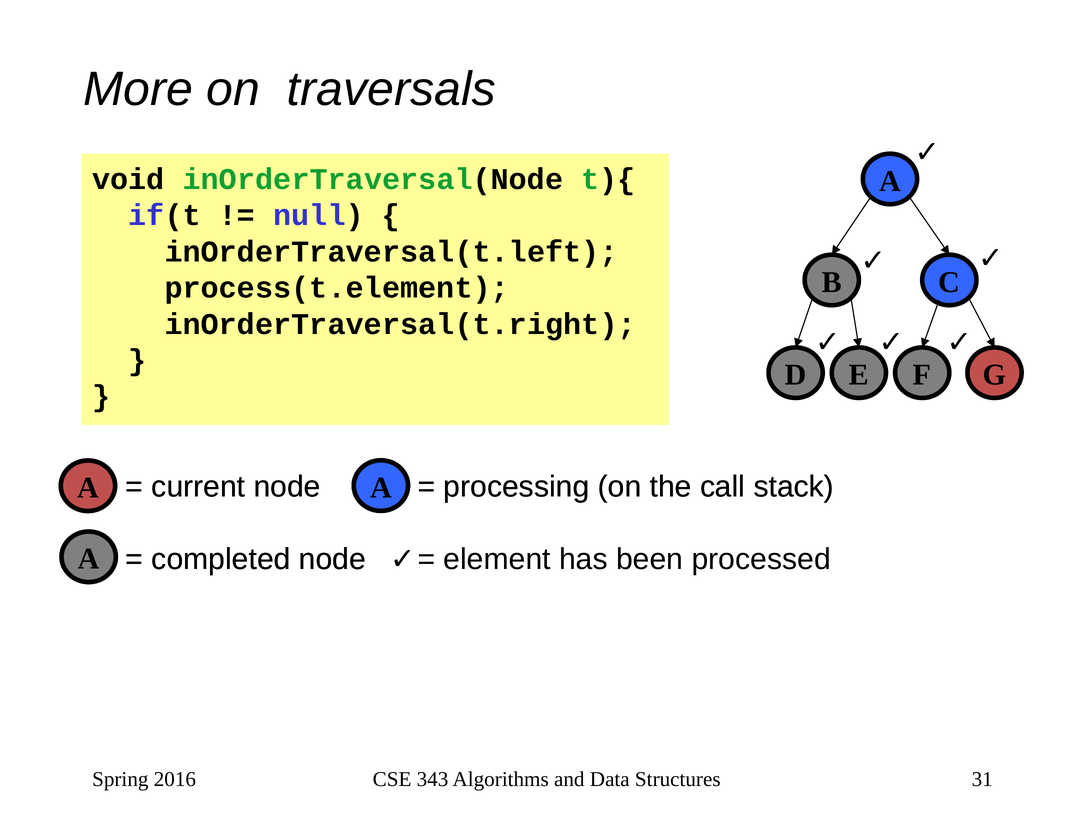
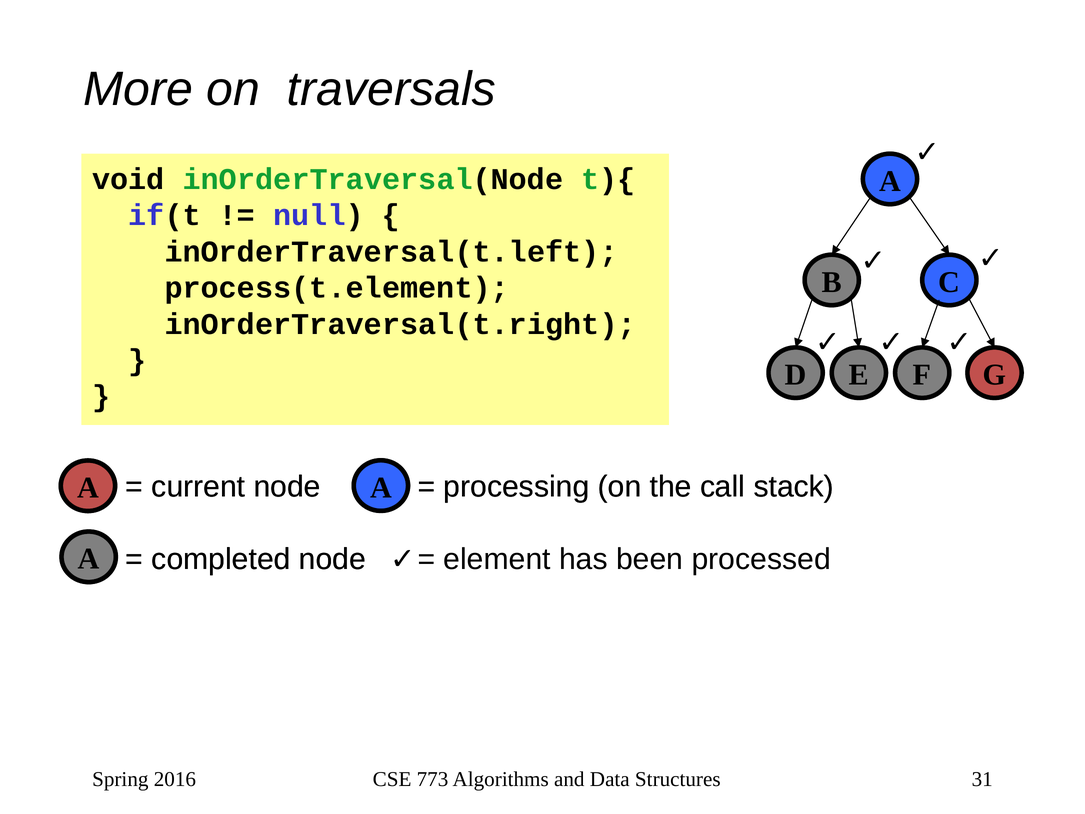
343: 343 -> 773
